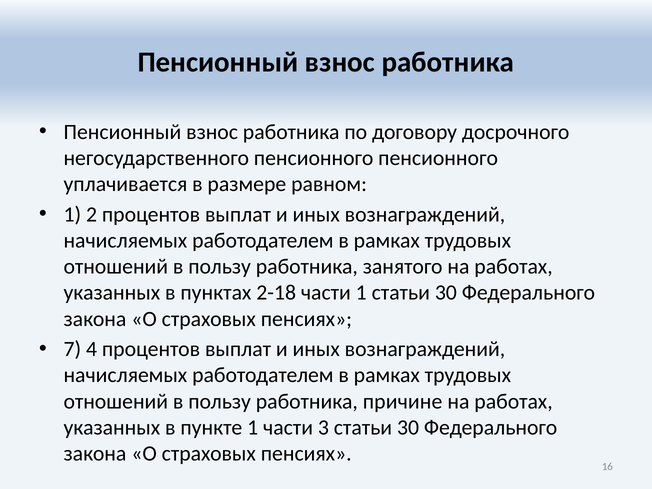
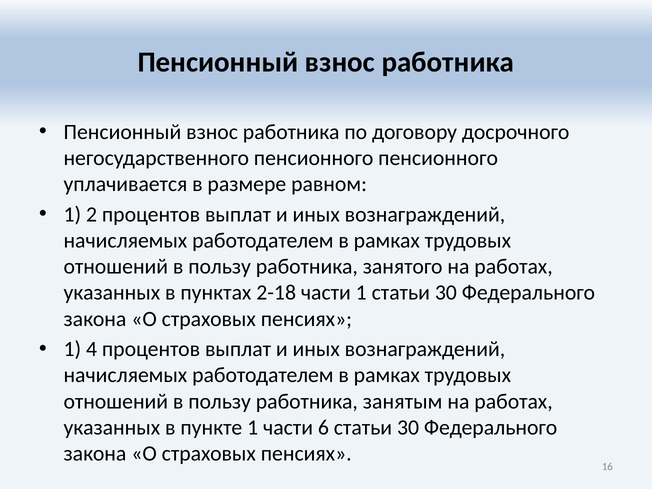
7 at (72, 349): 7 -> 1
причине: причине -> занятым
3: 3 -> 6
